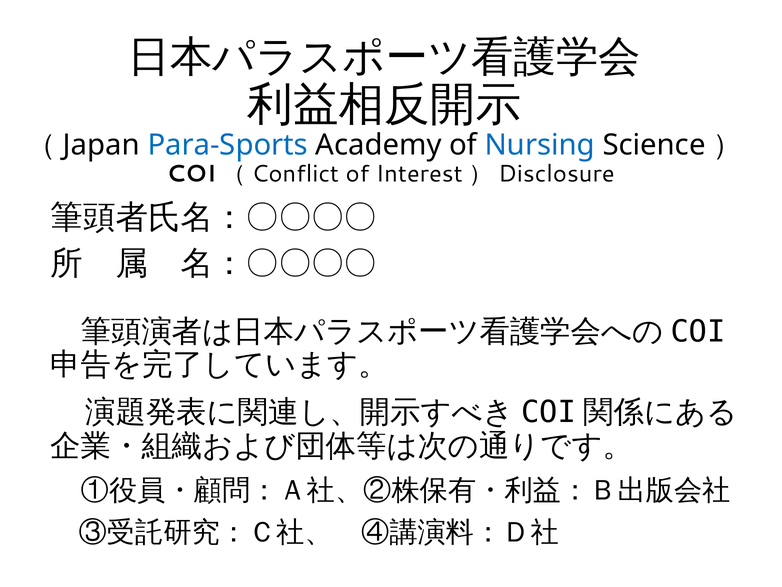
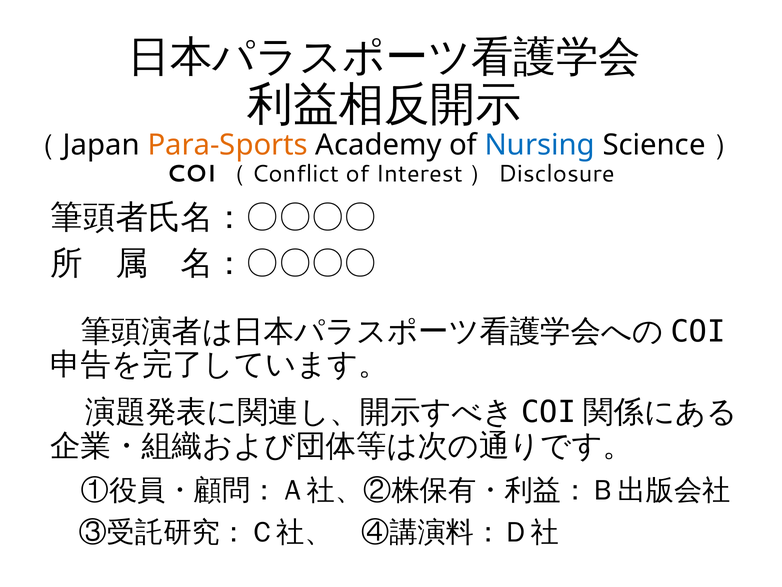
Para-Sports colour: blue -> orange
